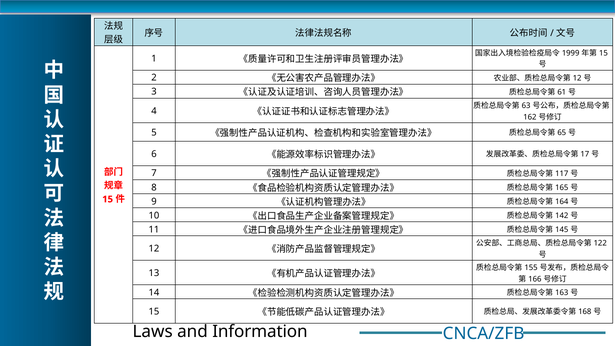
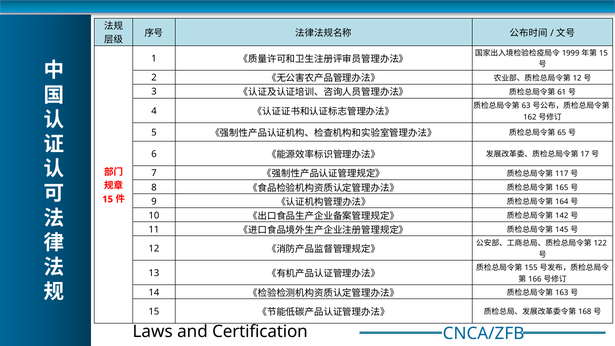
Information: Information -> Certification
